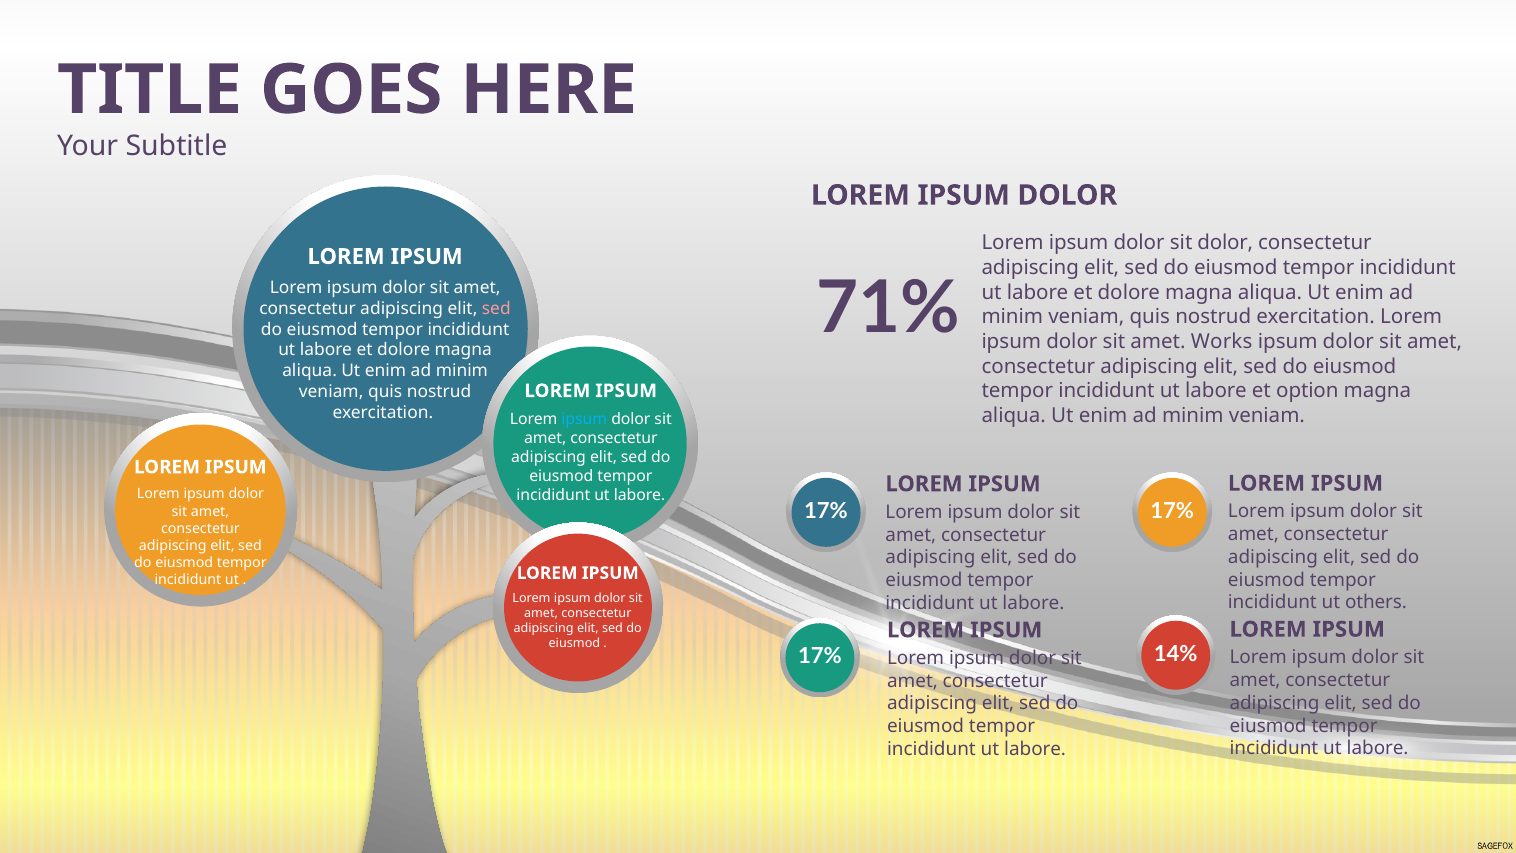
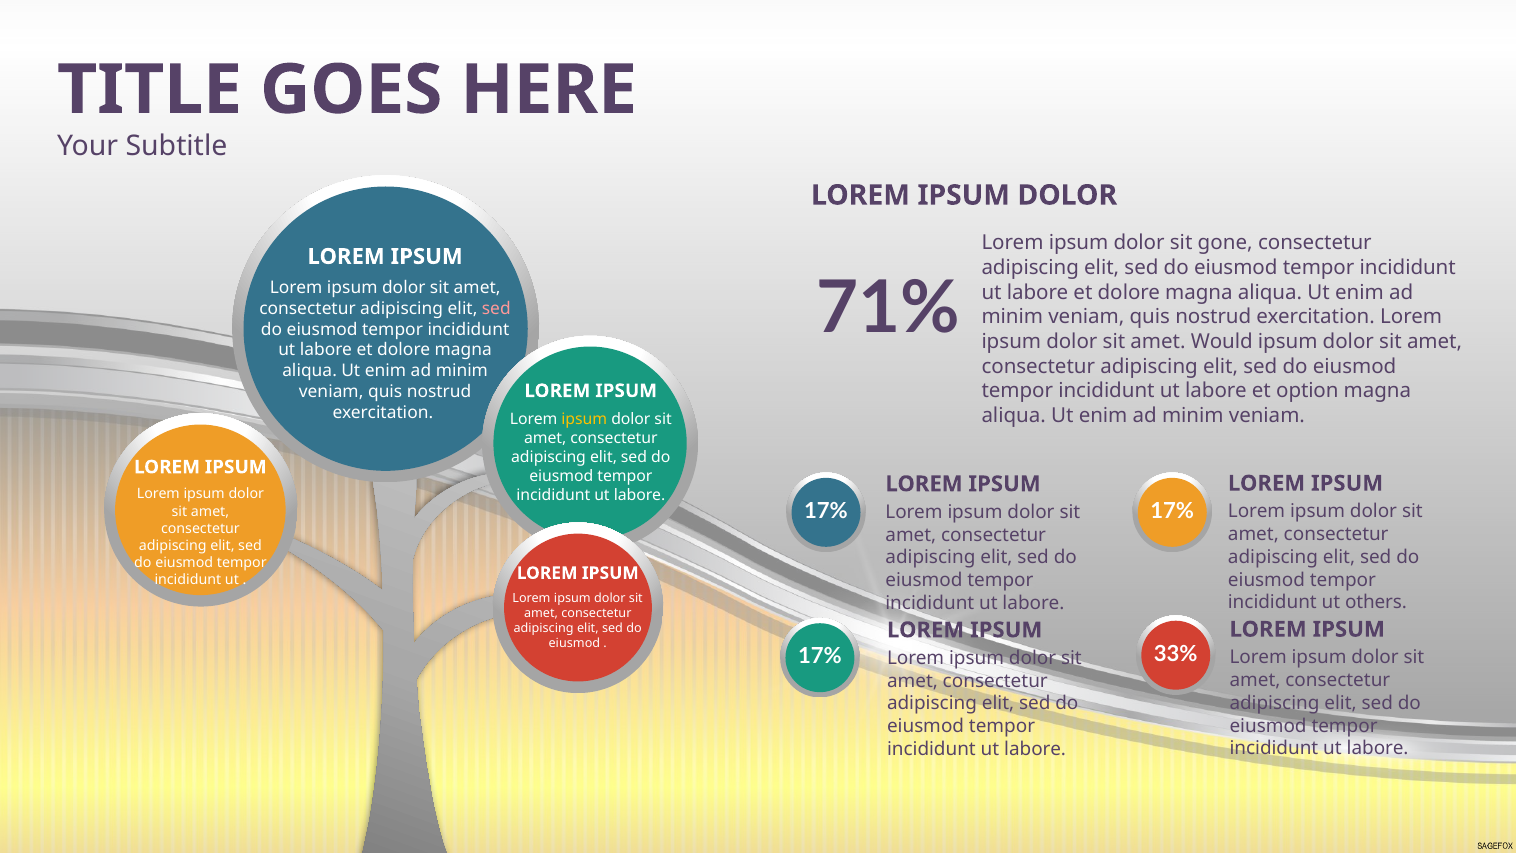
sit dolor: dolor -> gone
Works: Works -> Would
ipsum at (584, 419) colour: light blue -> yellow
14%: 14% -> 33%
